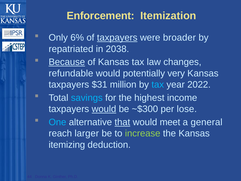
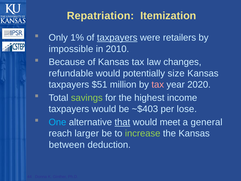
Enforcement: Enforcement -> Repatriation
6%: 6% -> 1%
broader: broader -> retailers
repatriated: repatriated -> impossible
2038: 2038 -> 2010
Because underline: present -> none
very: very -> size
$31: $31 -> $51
tax at (158, 85) colour: light blue -> pink
2022: 2022 -> 2020
savings colour: light blue -> light green
would at (104, 109) underline: present -> none
~$300: ~$300 -> ~$403
itemizing: itemizing -> between
